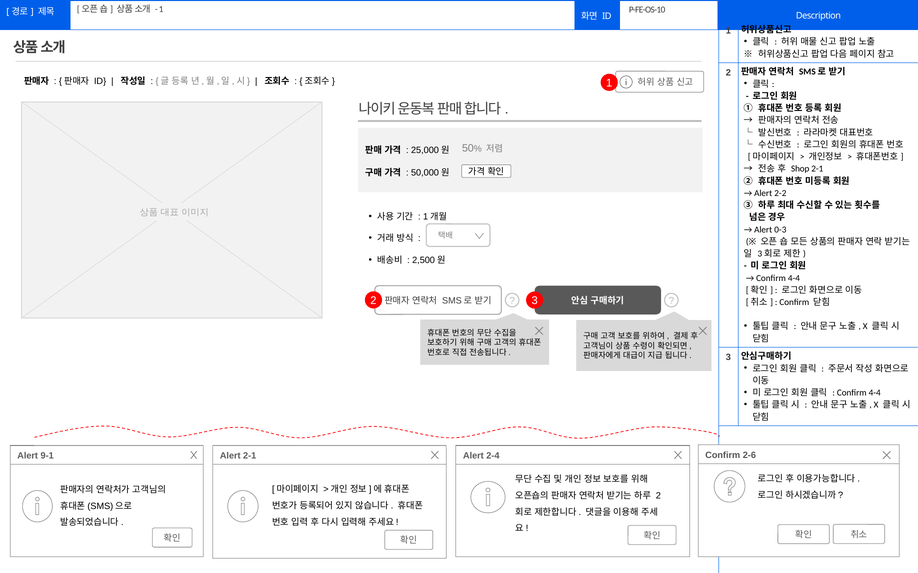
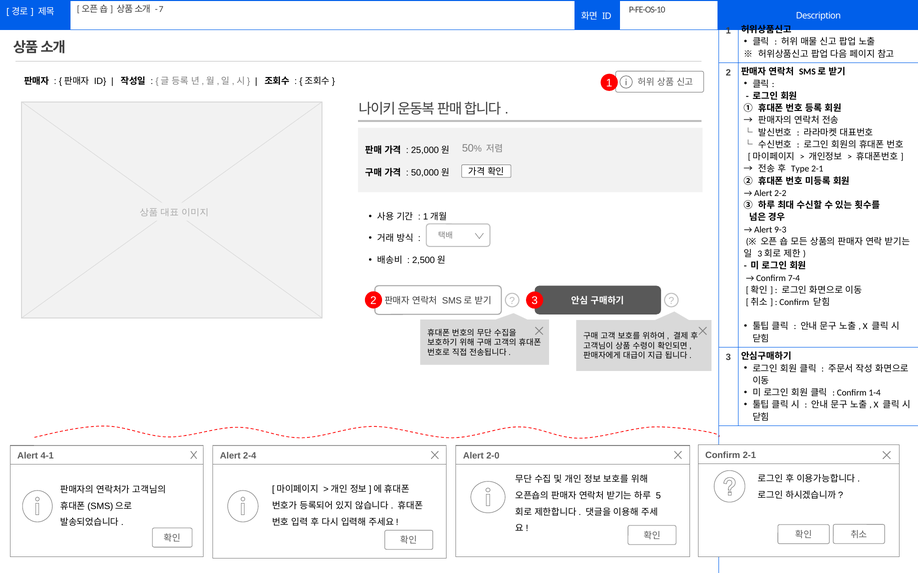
1 at (161, 9): 1 -> 7
Shop: Shop -> Type
0-3: 0-3 -> 9-3
4-4 at (794, 279): 4-4 -> 7-4
4-4 at (875, 393): 4-4 -> 1-4
Confirm 2-6: 2-6 -> 2-1
9-1: 9-1 -> 4-1
Alert 2-1: 2-1 -> 2-4
2-4: 2-4 -> 2-0
2 at (658, 496): 2 -> 5
